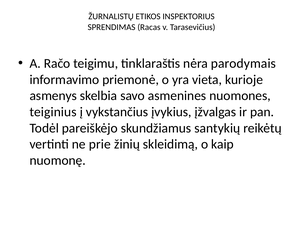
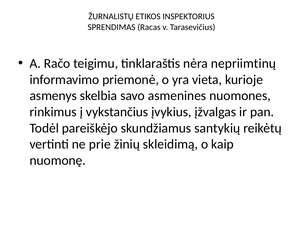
parodymais: parodymais -> nepriimtinų
teiginius: teiginius -> rinkimus
